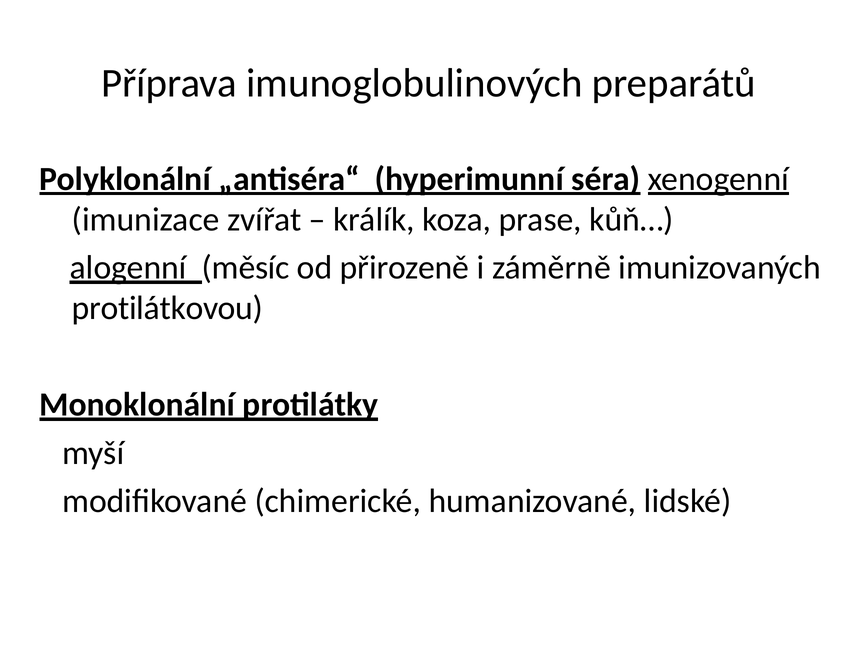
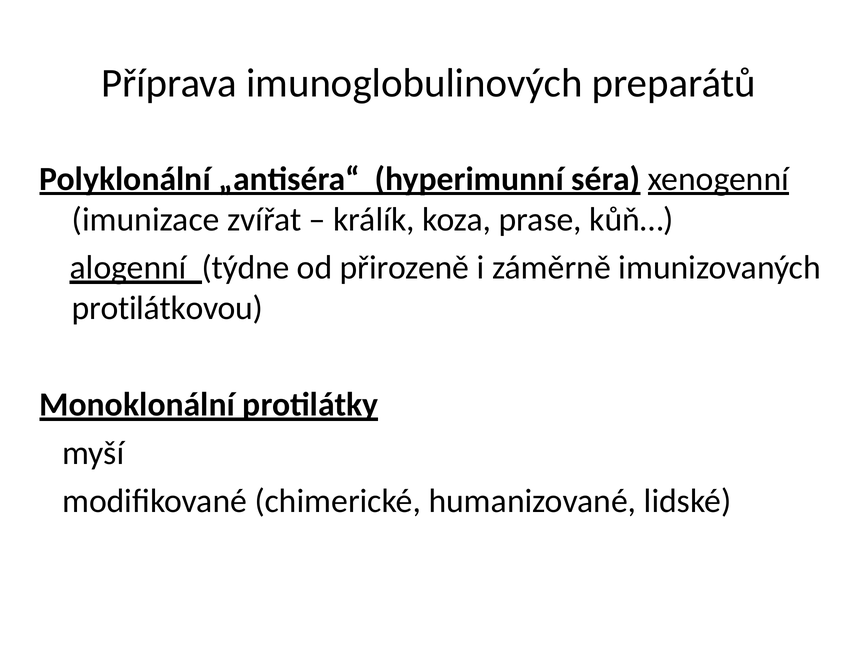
měsíc: měsíc -> týdne
